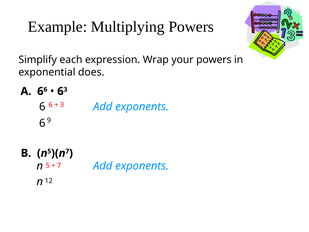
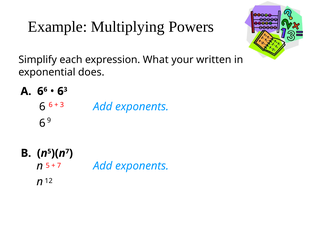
Wrap: Wrap -> What
your powers: powers -> written
